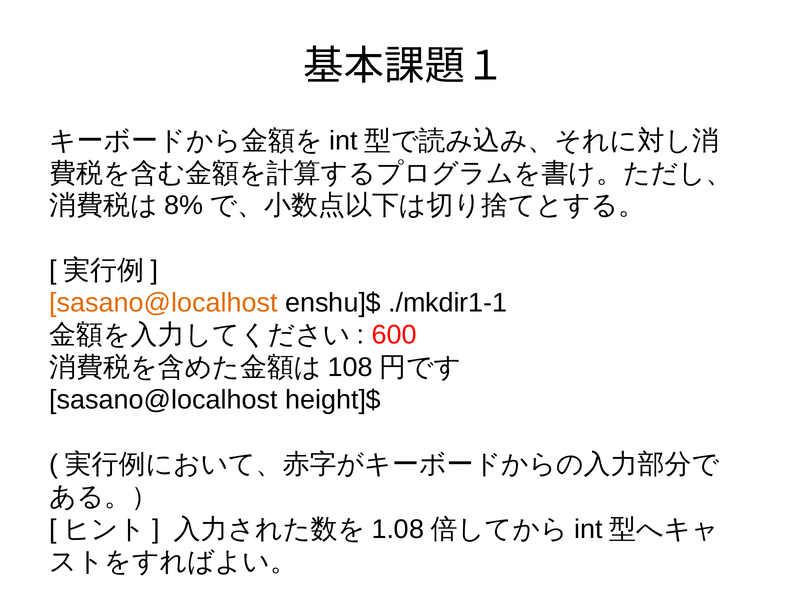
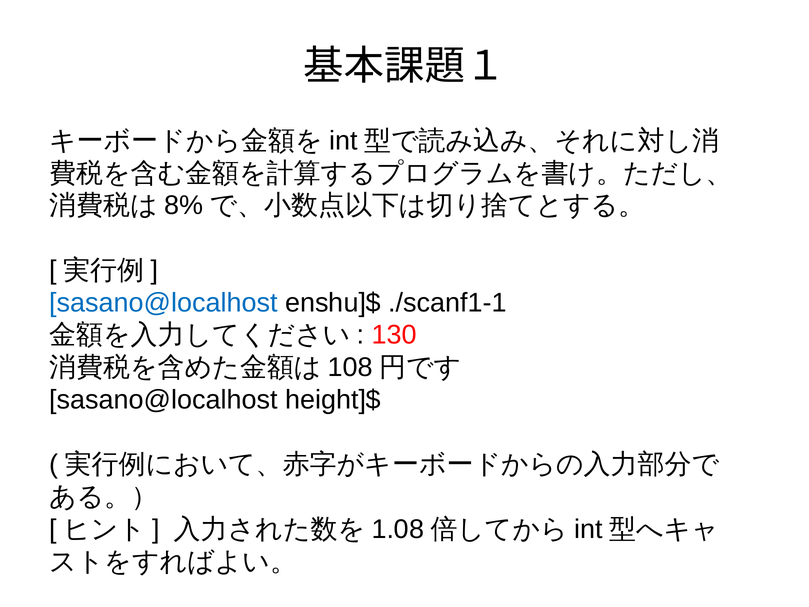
sasano@localhost at (163, 302) colour: orange -> blue
./mkdir1-1: ./mkdir1-1 -> ./scanf1-1
600: 600 -> 130
